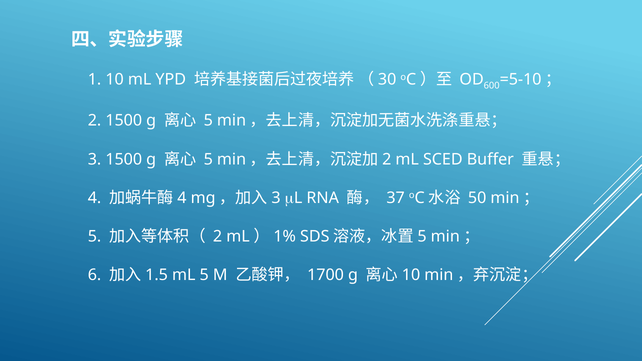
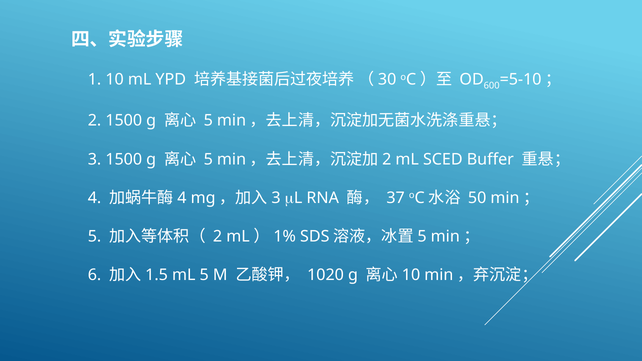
1700: 1700 -> 1020
